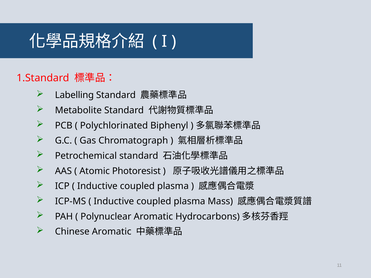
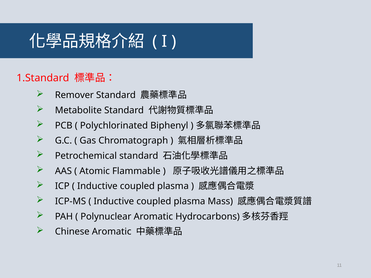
Labelling: Labelling -> Remover
Photoresist: Photoresist -> Flammable
